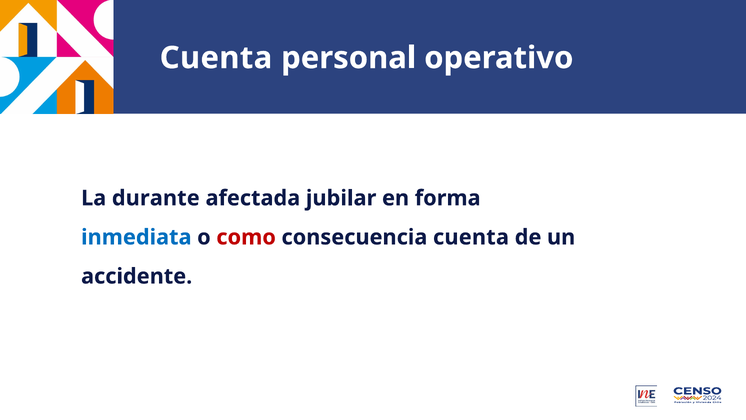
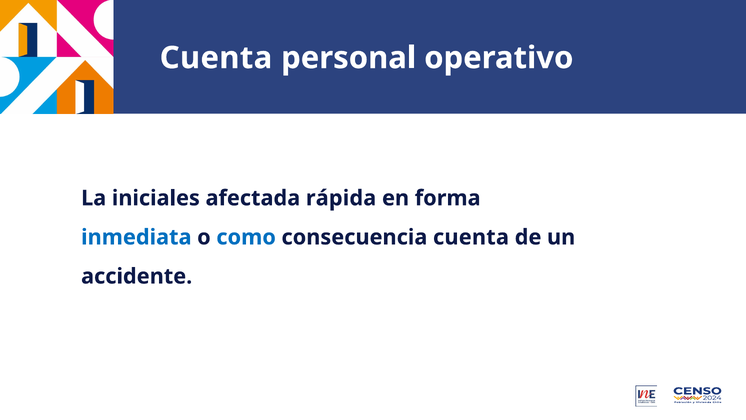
durante: durante -> iniciales
jubilar: jubilar -> rápida
como colour: red -> blue
